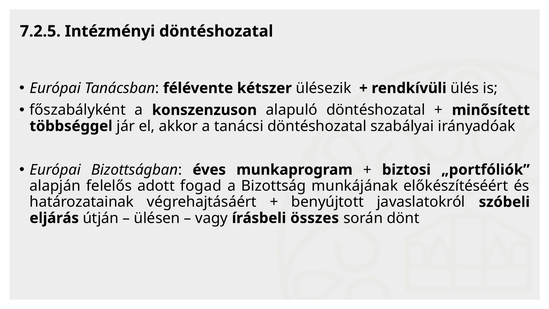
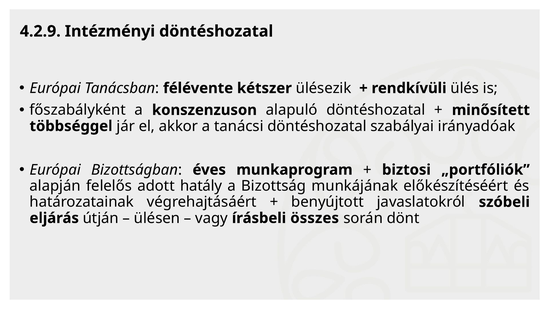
7.2.5: 7.2.5 -> 4.2.9
fogad: fogad -> hatály
